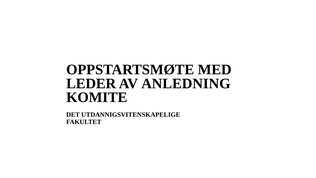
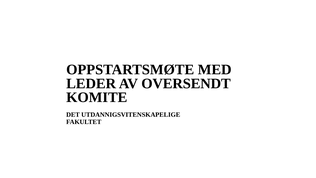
ANLEDNING: ANLEDNING -> OVERSENDT
